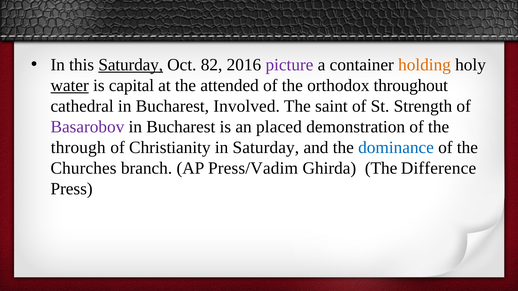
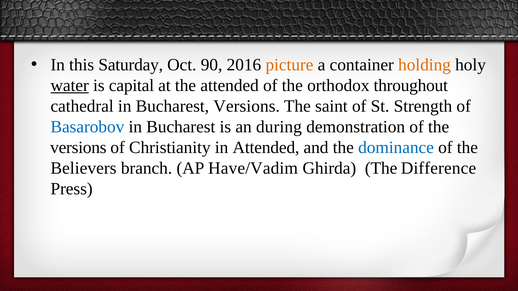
Saturday at (131, 65) underline: present -> none
82: 82 -> 90
picture colour: purple -> orange
Bucharest Involved: Involved -> Versions
Basarobov colour: purple -> blue
placed: placed -> during
through at (78, 148): through -> versions
in Saturday: Saturday -> Attended
Churches: Churches -> Believers
Press/Vadim: Press/Vadim -> Have/Vadim
